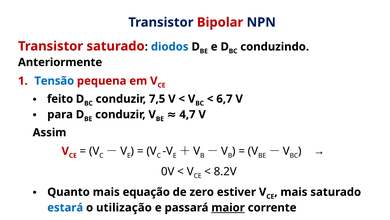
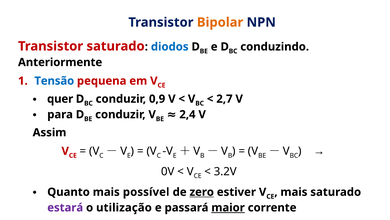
Bipolar colour: red -> orange
feito: feito -> quer
7,5: 7,5 -> 0,9
6,7: 6,7 -> 2,7
4,7: 4,7 -> 2,4
8.2V: 8.2V -> 3.2V
equação: equação -> possível
zero underline: none -> present
estará colour: blue -> purple
